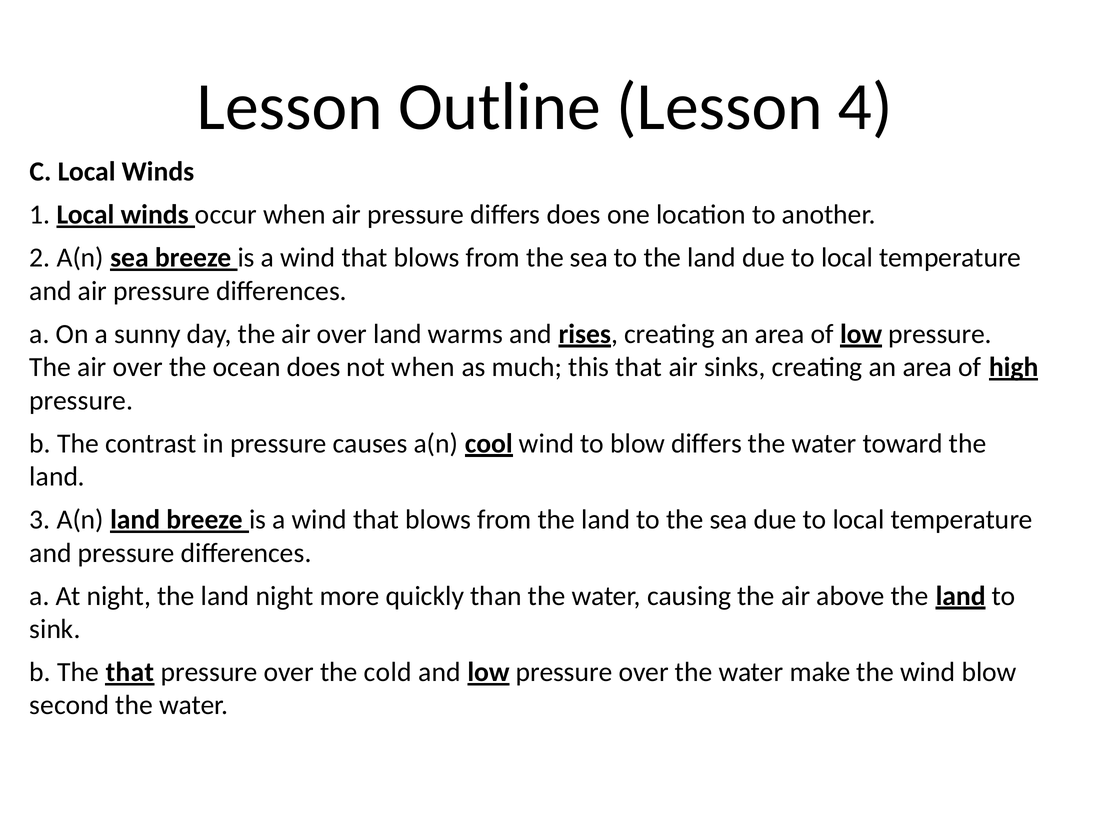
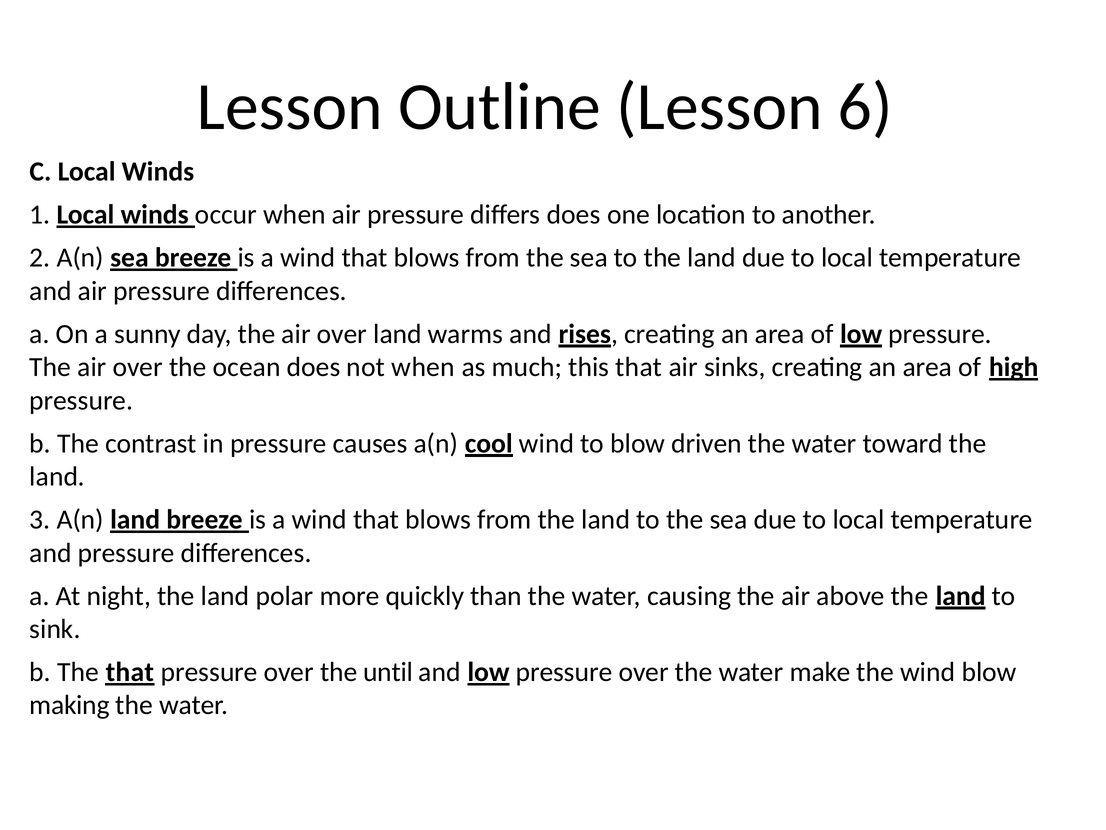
4: 4 -> 6
blow differs: differs -> driven
land night: night -> polar
cold: cold -> until
second: second -> making
